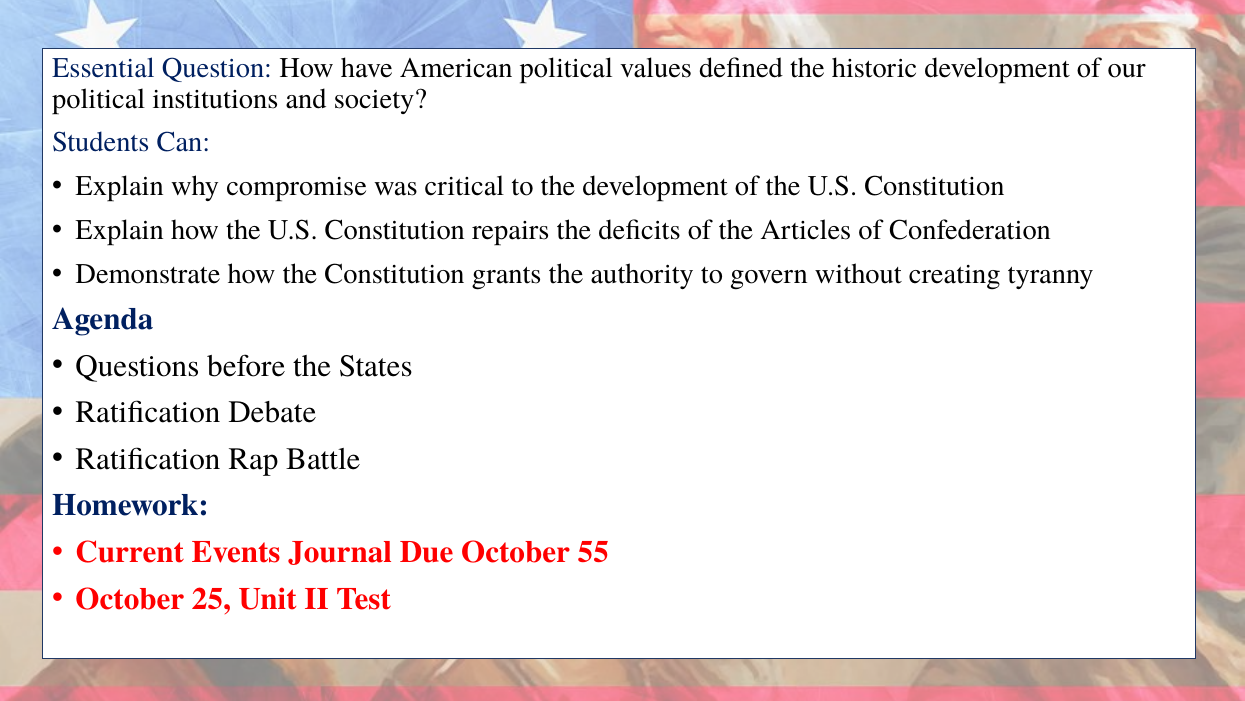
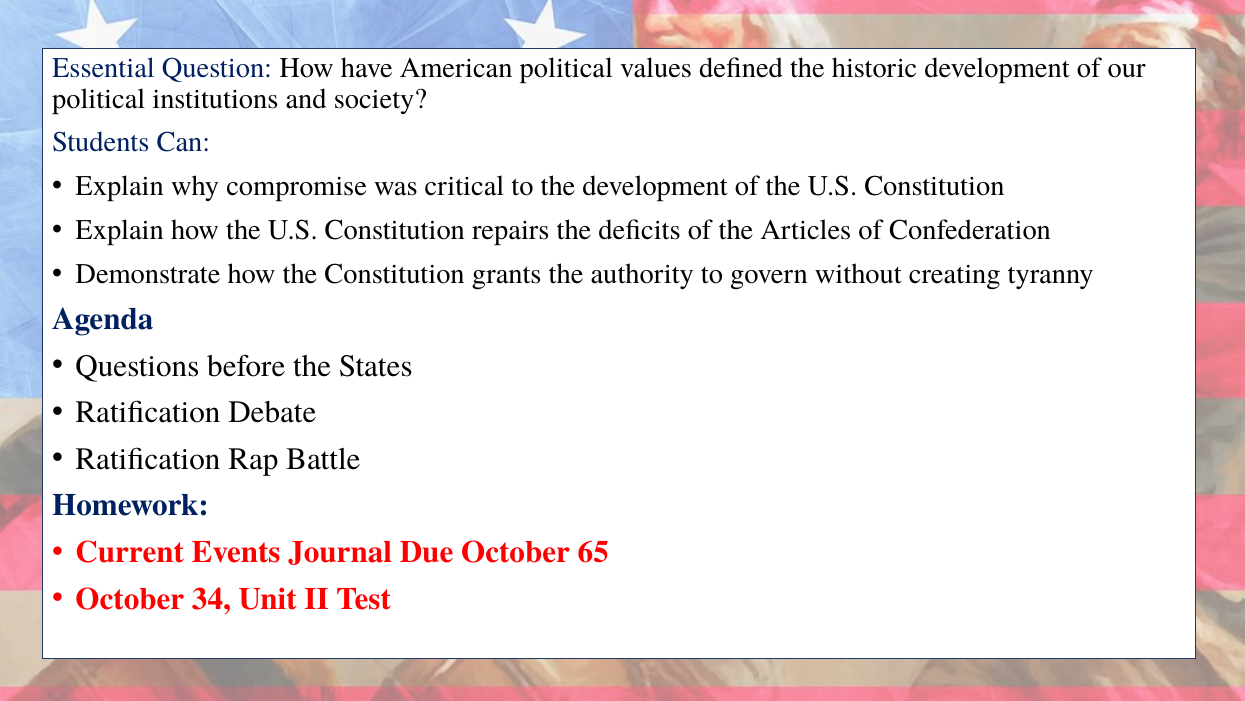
55: 55 -> 65
25: 25 -> 34
